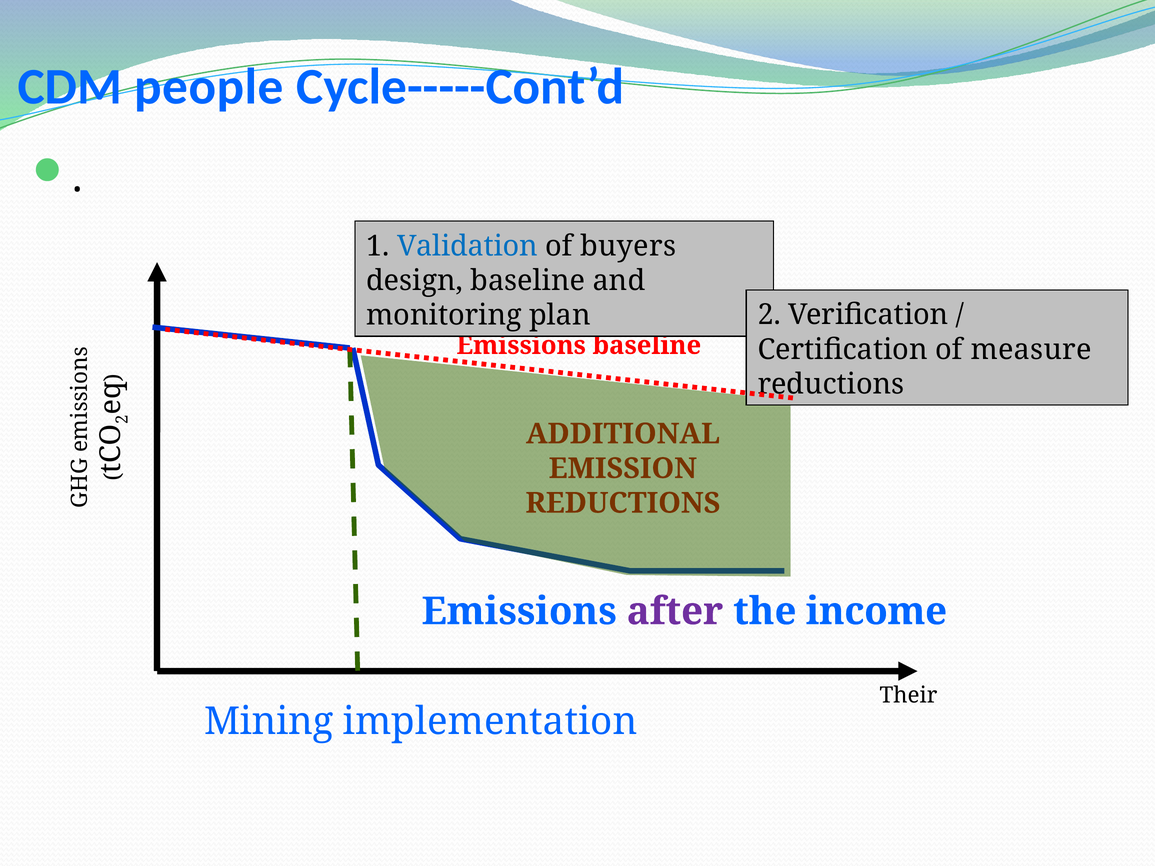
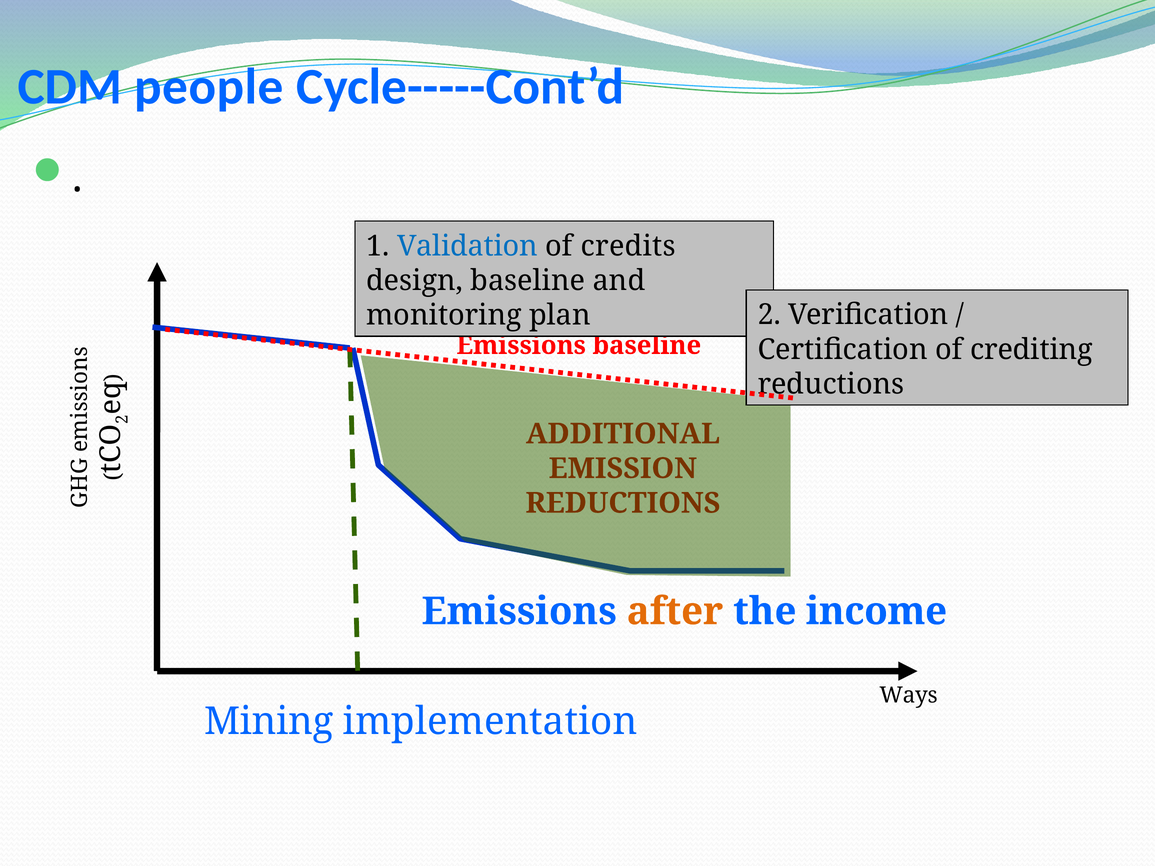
buyers: buyers -> credits
measure: measure -> crediting
after colour: purple -> orange
Their: Their -> Ways
